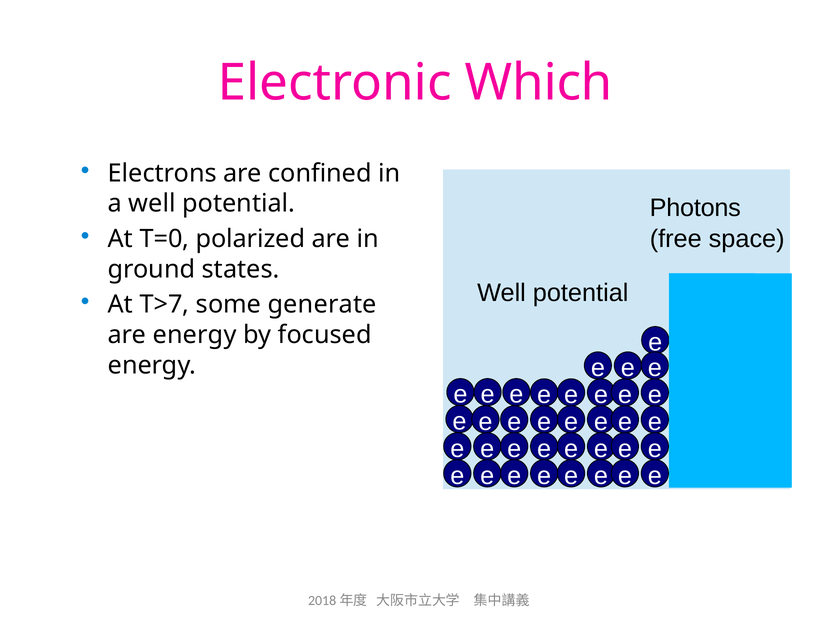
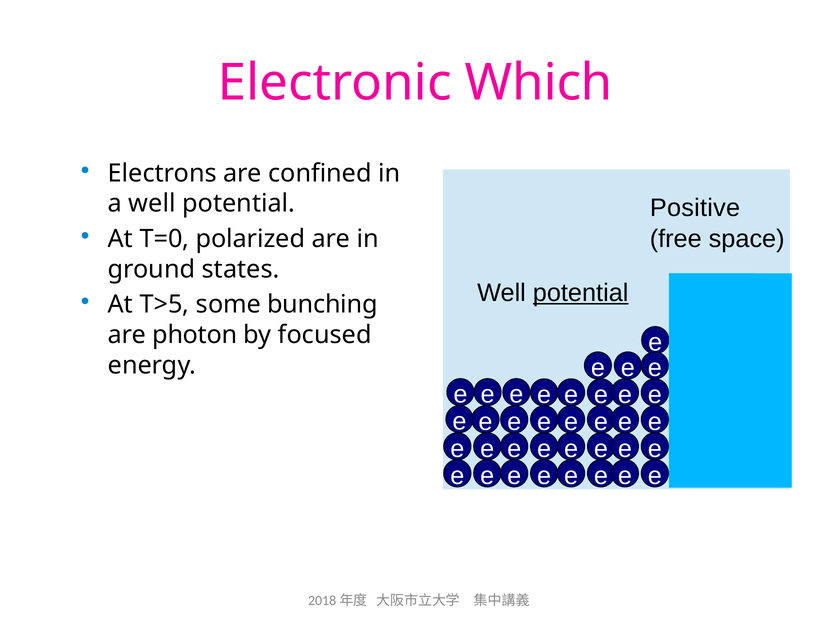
Photons: Photons -> Positive
potential at (581, 292) underline: none -> present
T>7: T>7 -> T>5
generate: generate -> bunching
are energy: energy -> photon
